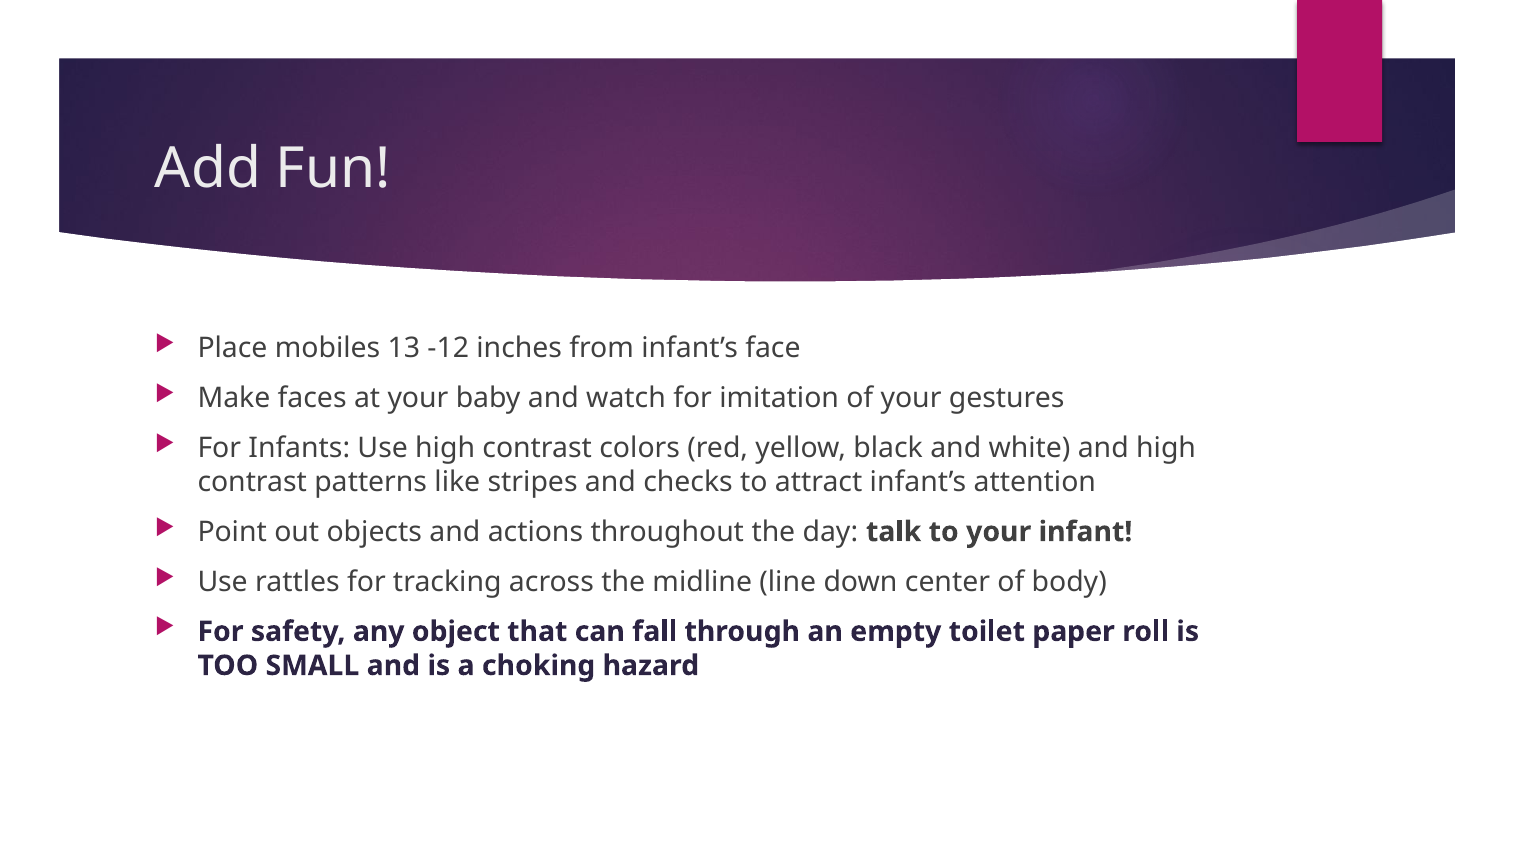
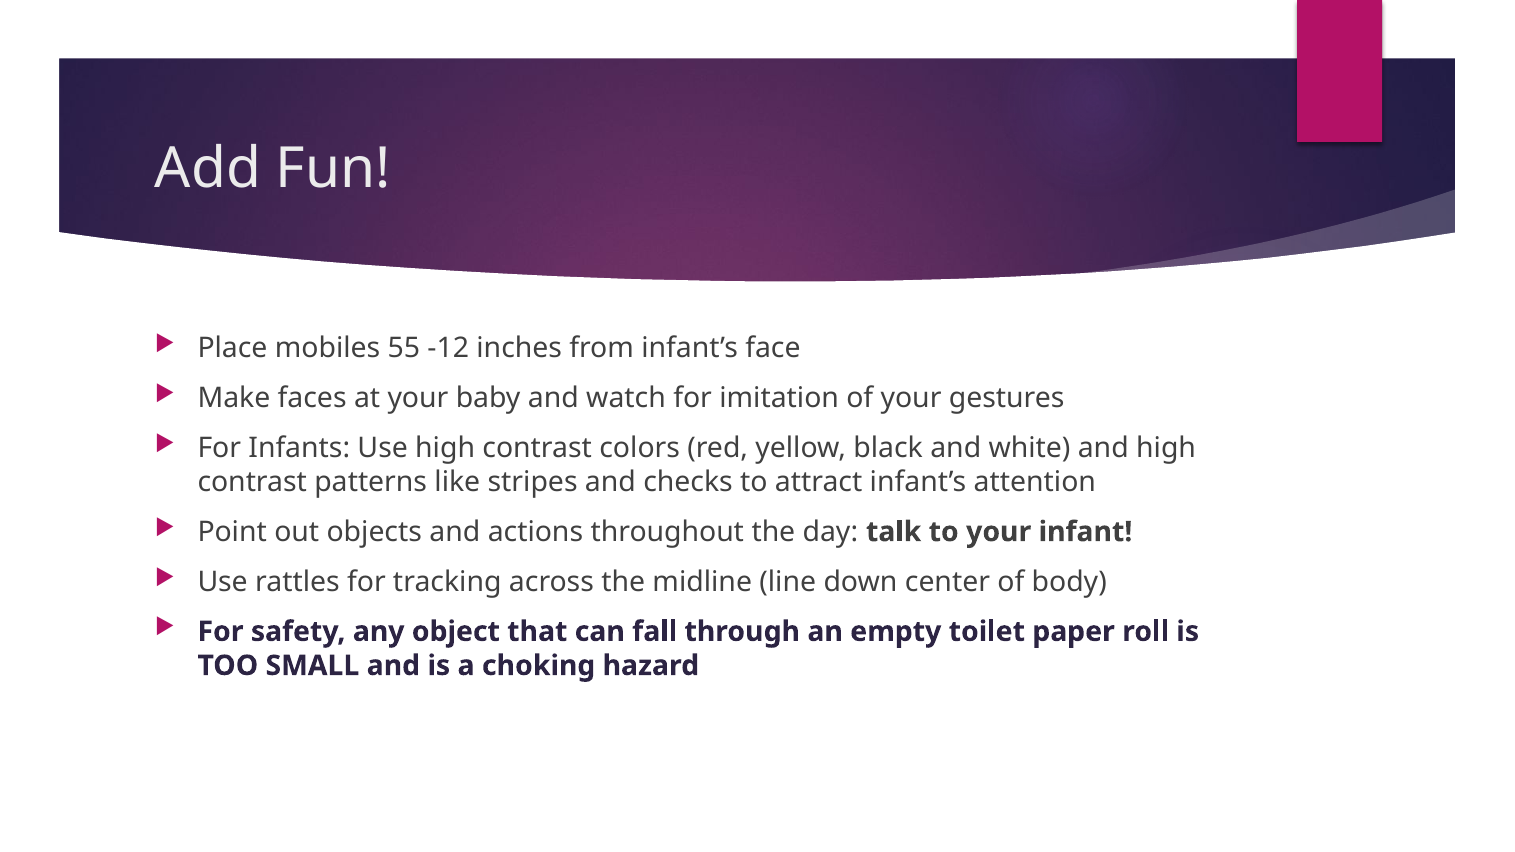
13: 13 -> 55
